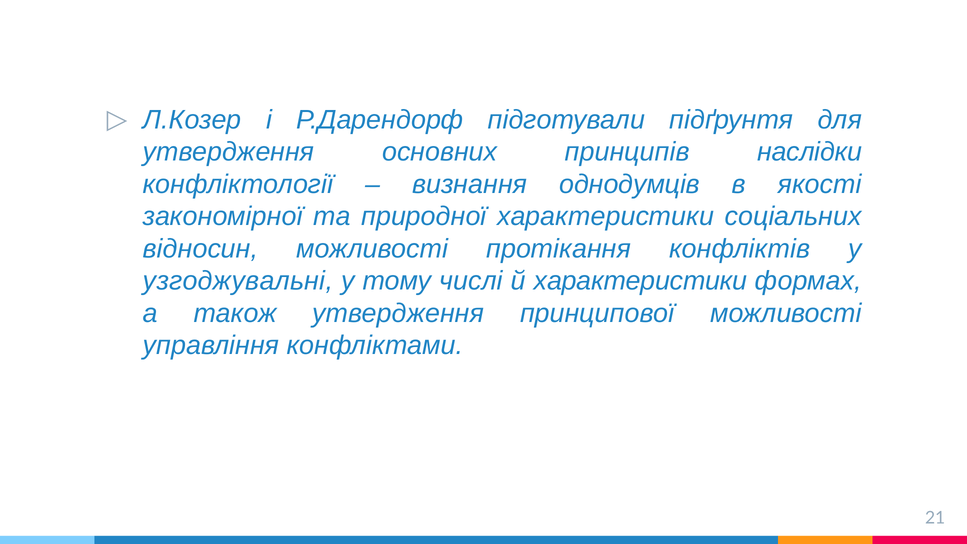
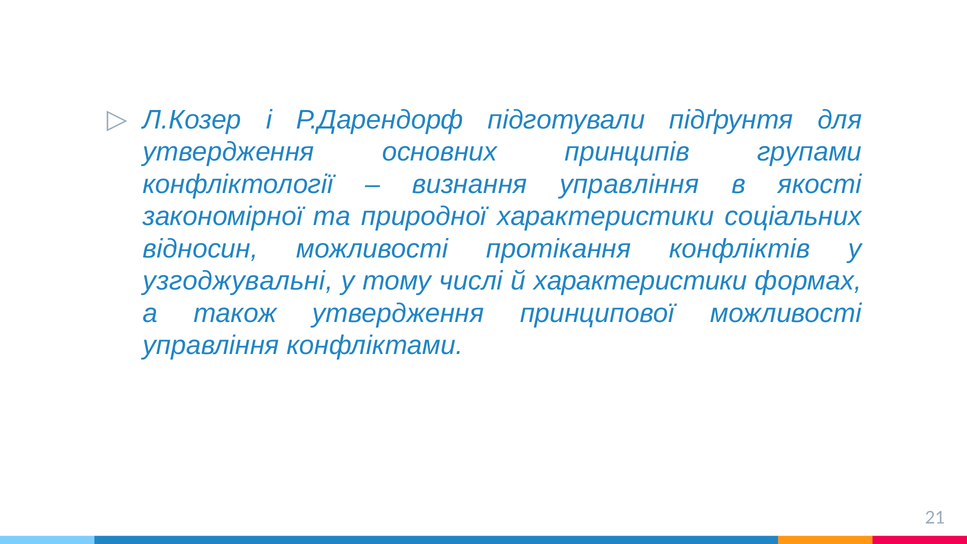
наслідки: наслідки -> групами
визнання однодумців: однодумців -> управління
